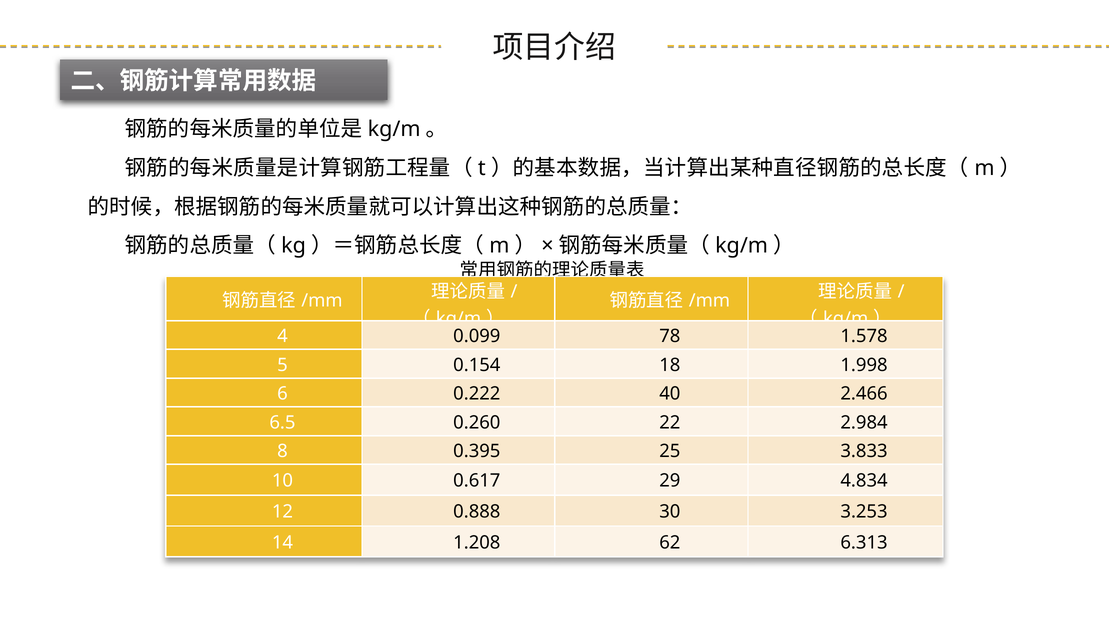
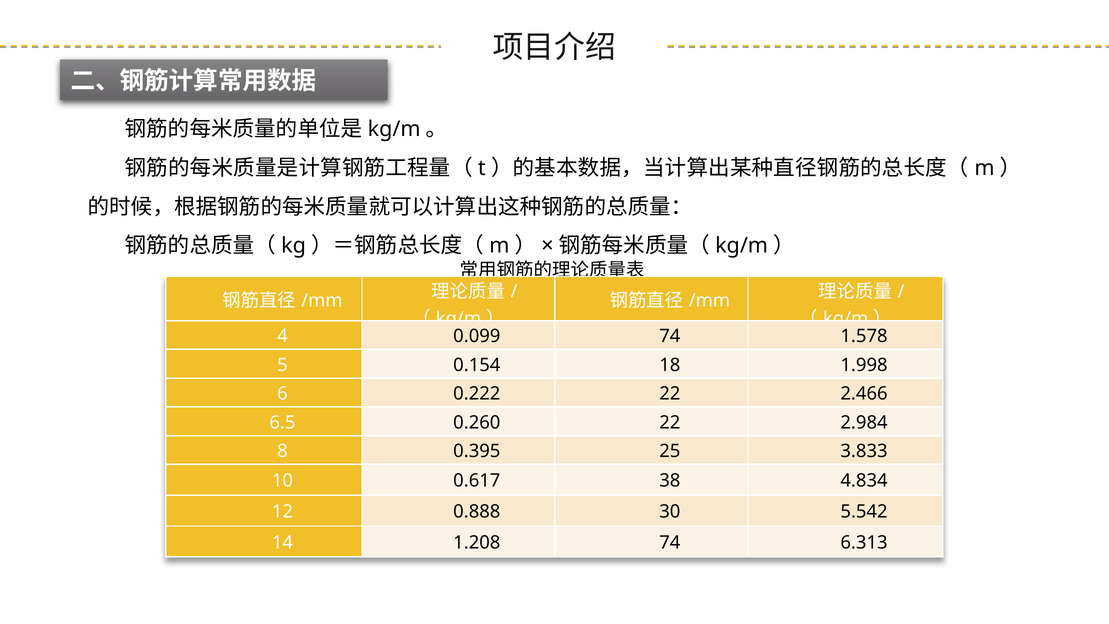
0.099 78: 78 -> 74
0.222 40: 40 -> 22
29: 29 -> 38
3.253: 3.253 -> 5.542
1.208 62: 62 -> 74
